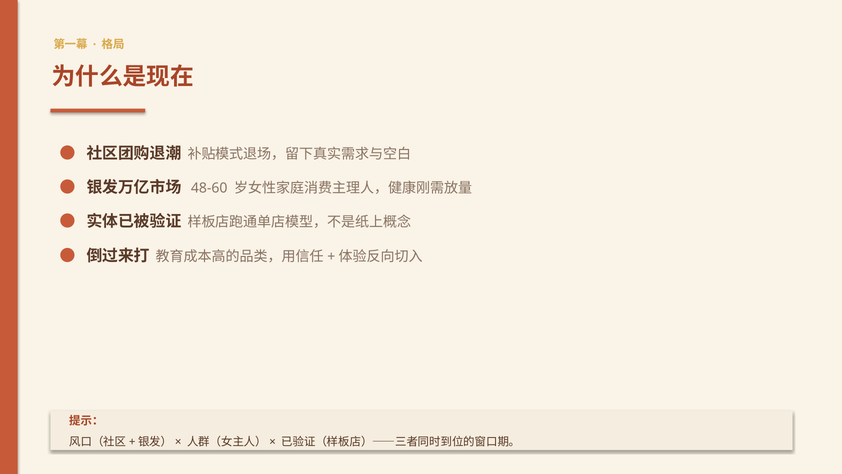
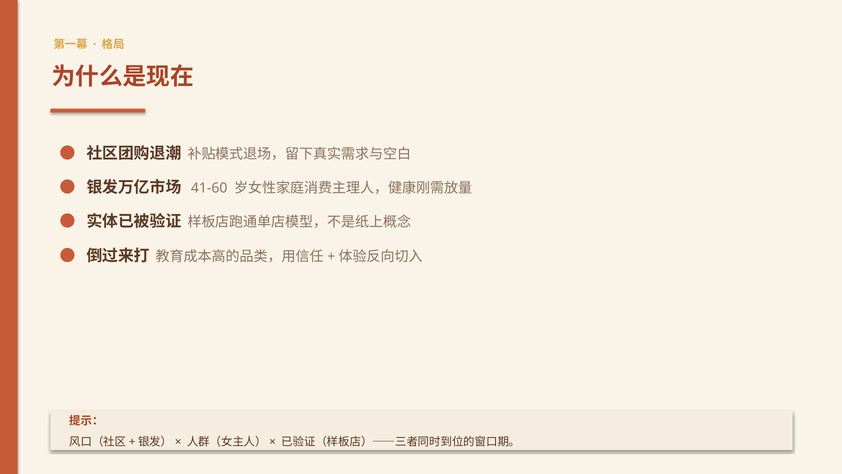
48-60: 48-60 -> 41-60
